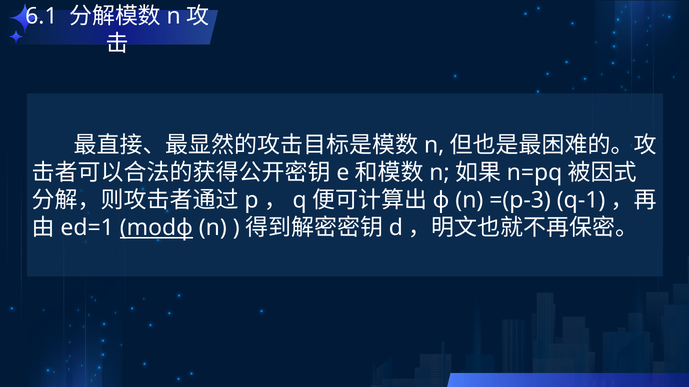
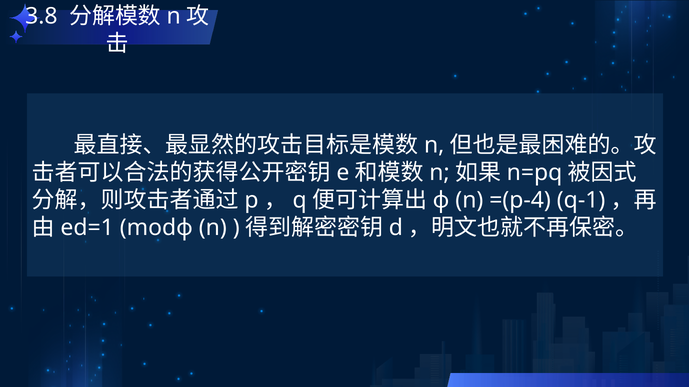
6.1: 6.1 -> 3.8
=(p-3: =(p-3 -> =(p-4
modφ underline: present -> none
